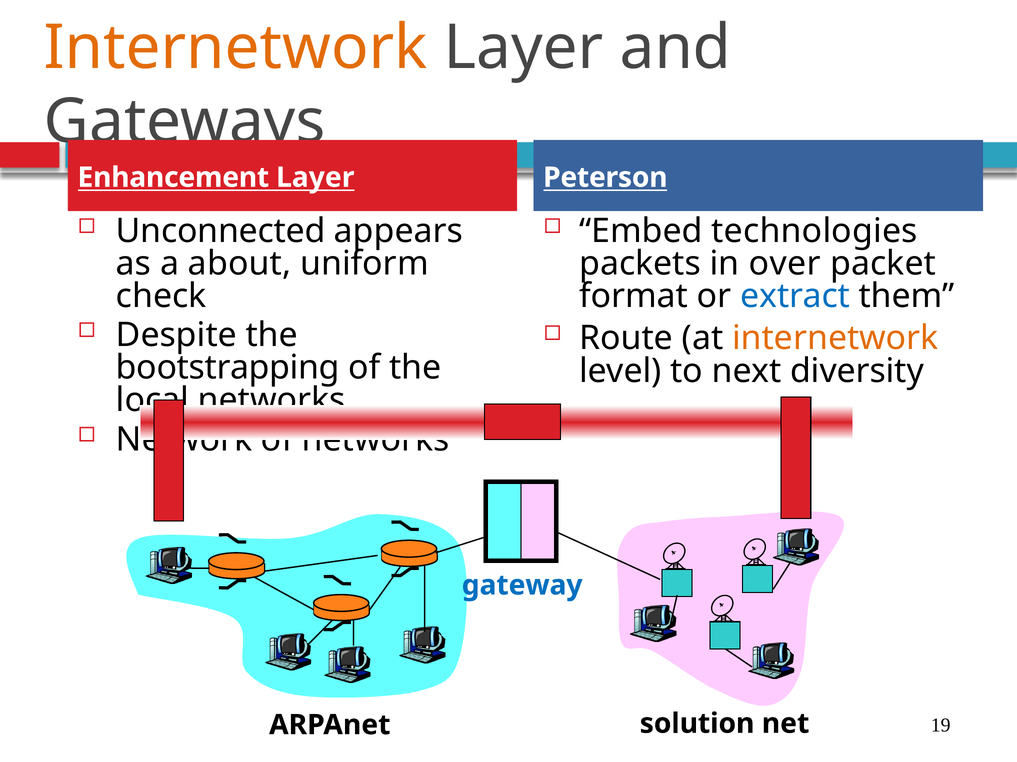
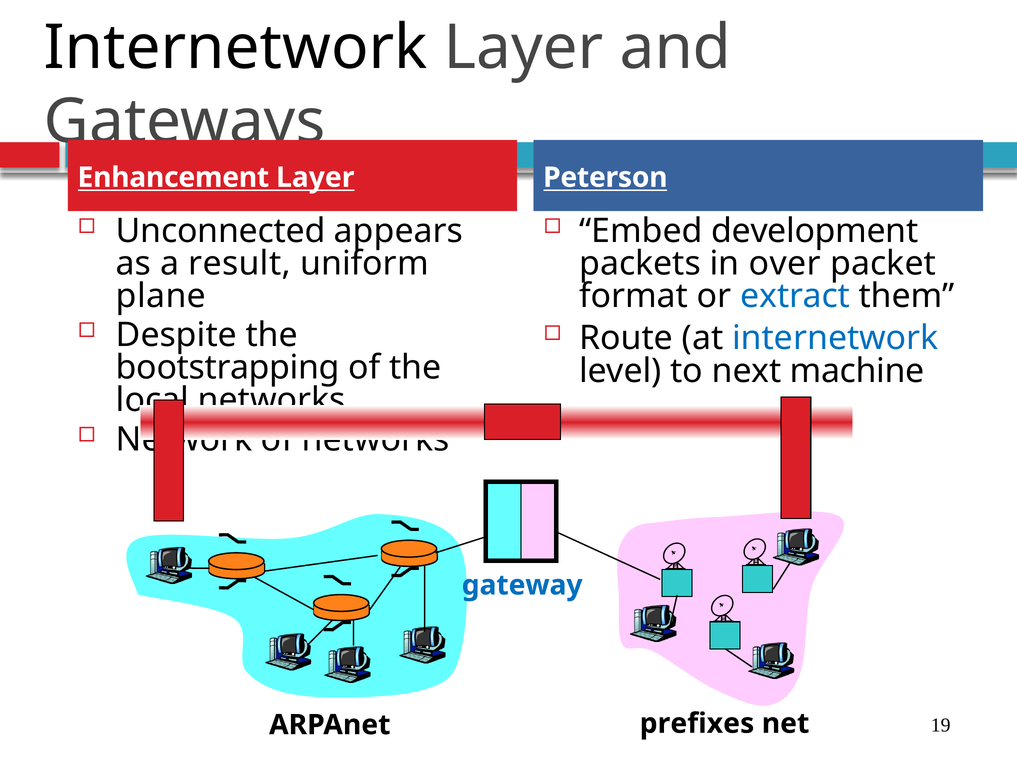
Internetwork at (236, 48) colour: orange -> black
technologies: technologies -> development
about: about -> result
check: check -> plane
internetwork at (835, 339) colour: orange -> blue
diversity: diversity -> machine
solution: solution -> prefixes
